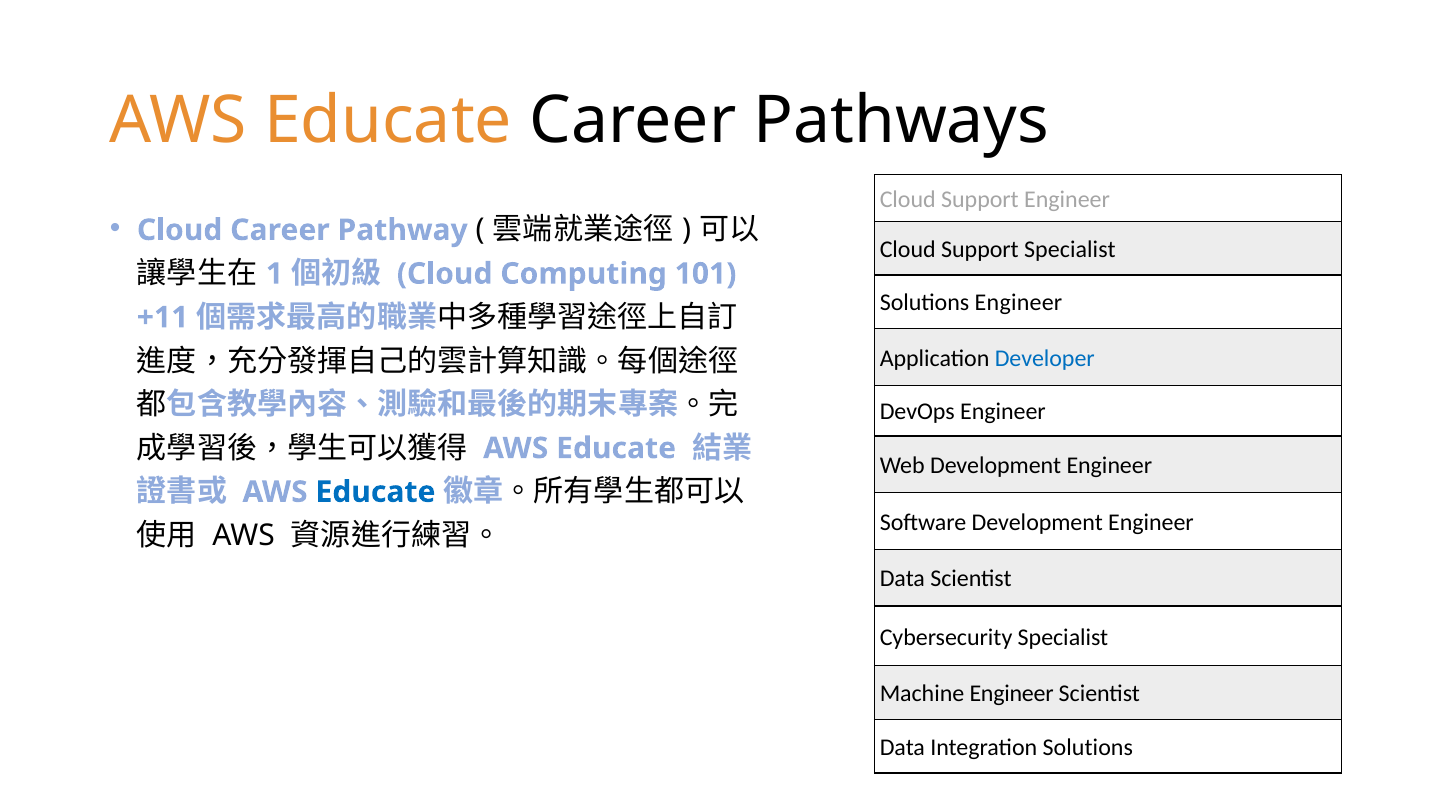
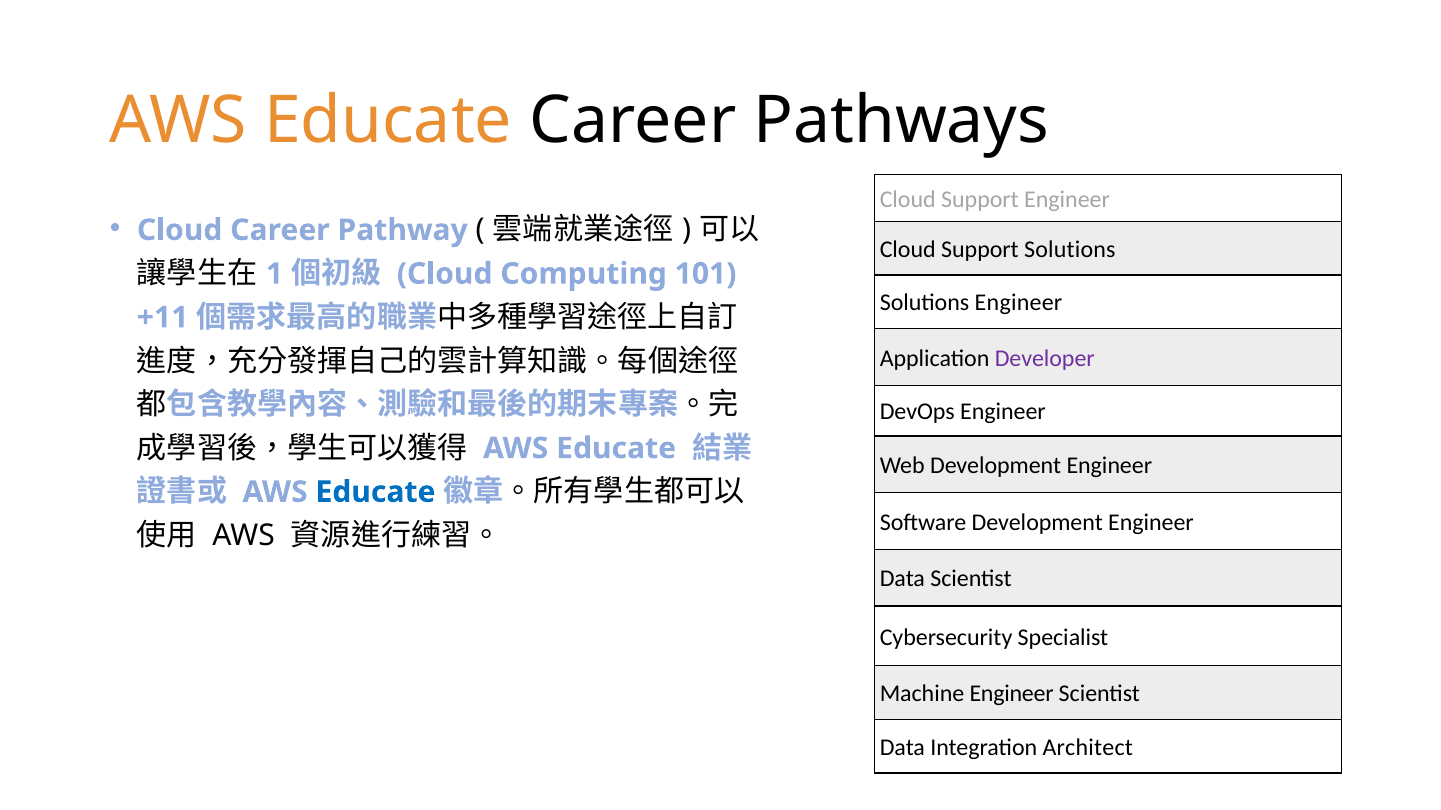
Support Specialist: Specialist -> Solutions
Developer colour: blue -> purple
Integration Solutions: Solutions -> Architect
